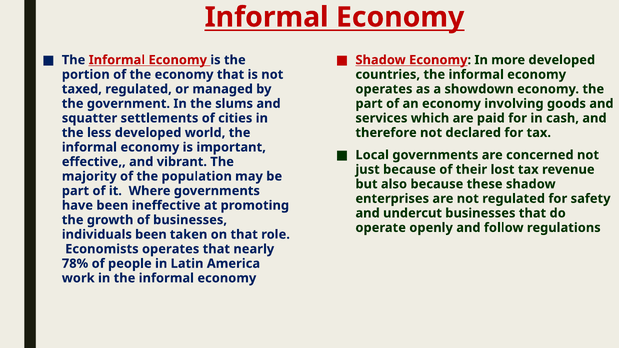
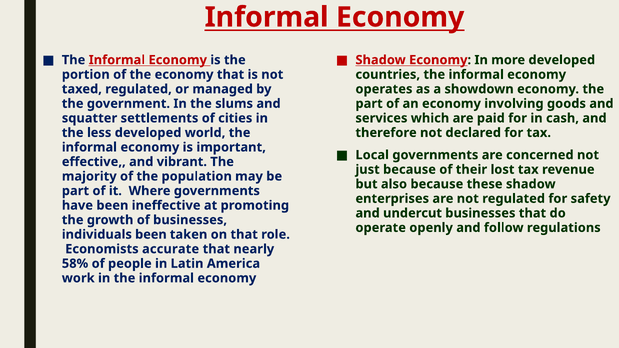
Economists operates: operates -> accurate
78%: 78% -> 58%
